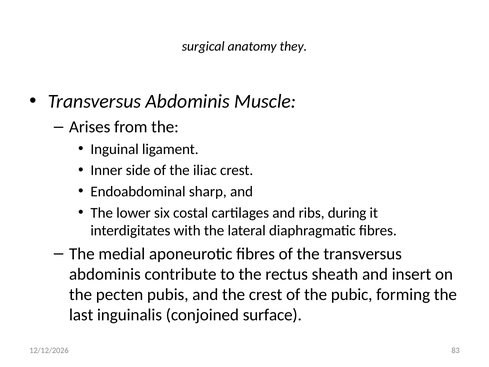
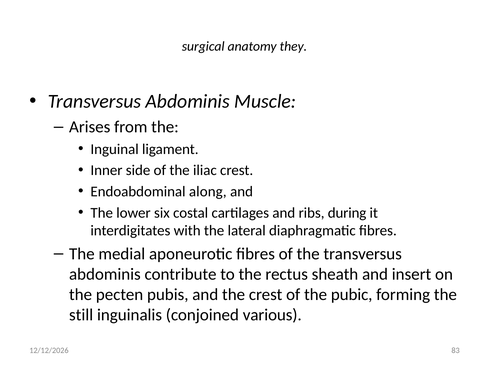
sharp: sharp -> along
last: last -> still
surface: surface -> various
